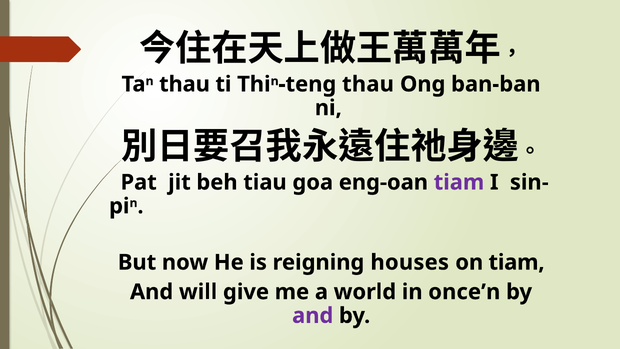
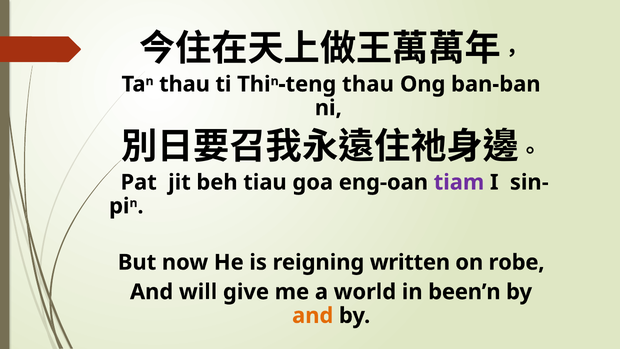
houses: houses -> written
on tiam: tiam -> robe
once’n: once’n -> been’n
and at (313, 315) colour: purple -> orange
